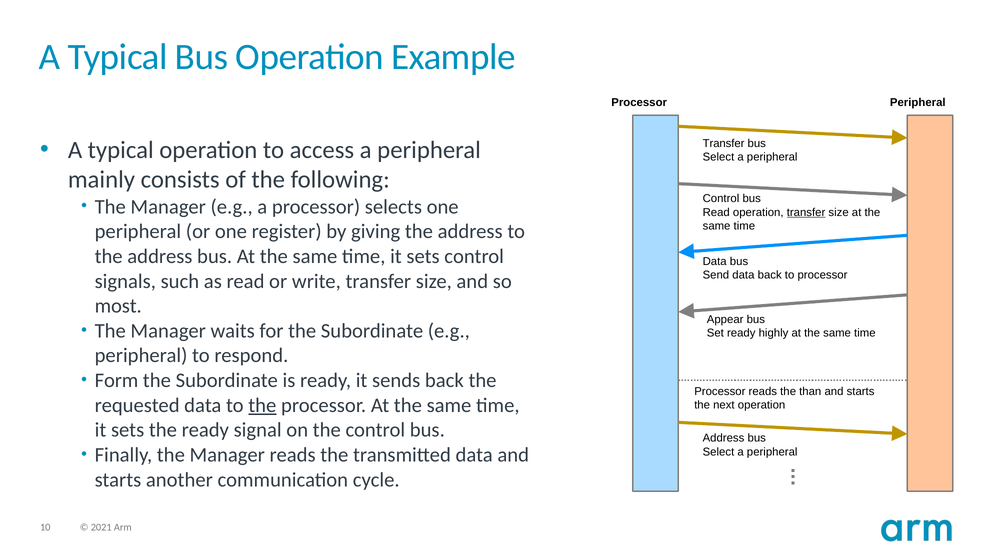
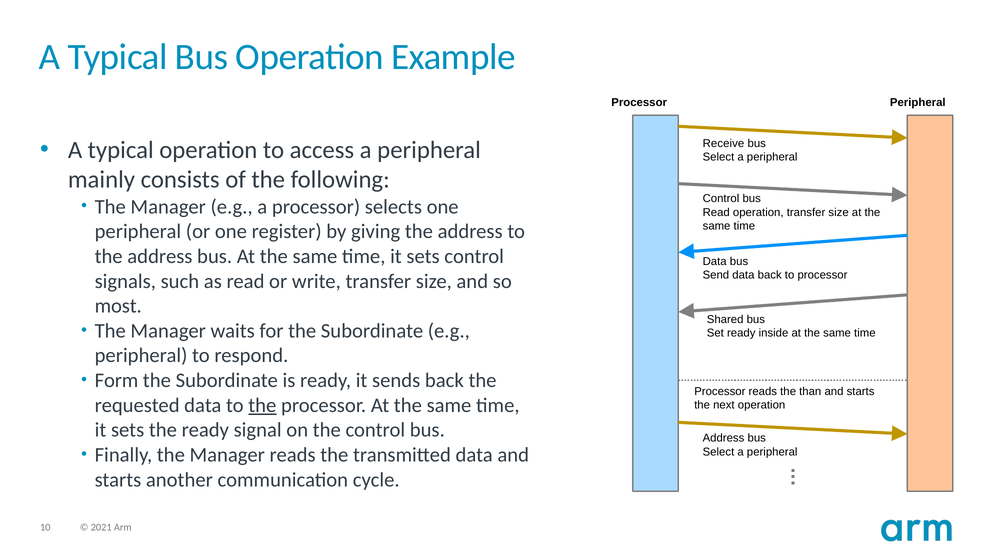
Transfer at (724, 143): Transfer -> Receive
transfer at (806, 212) underline: present -> none
Appear: Appear -> Shared
highly: highly -> inside
